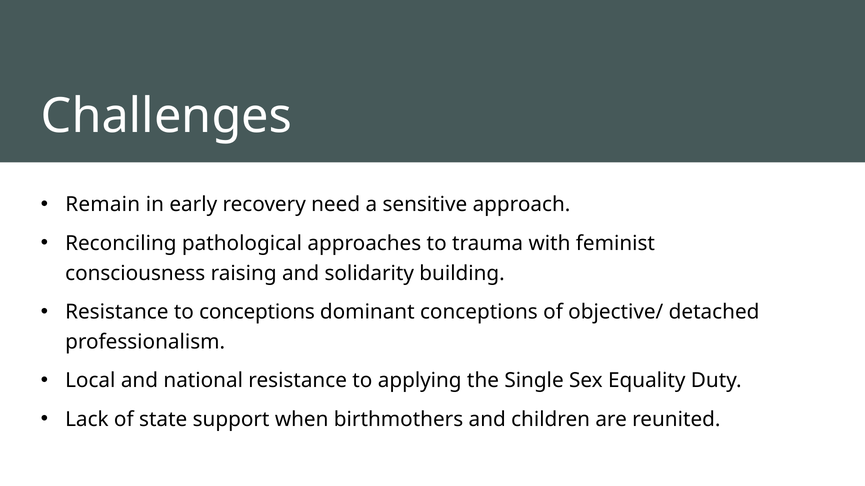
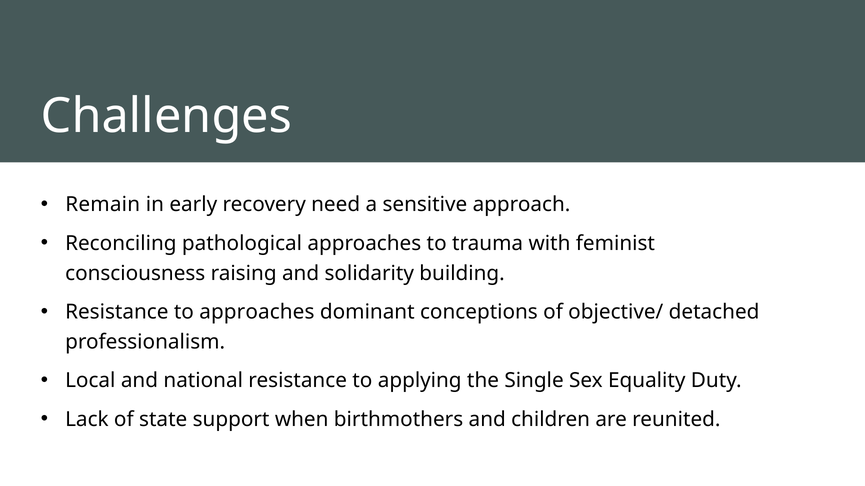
to conceptions: conceptions -> approaches
